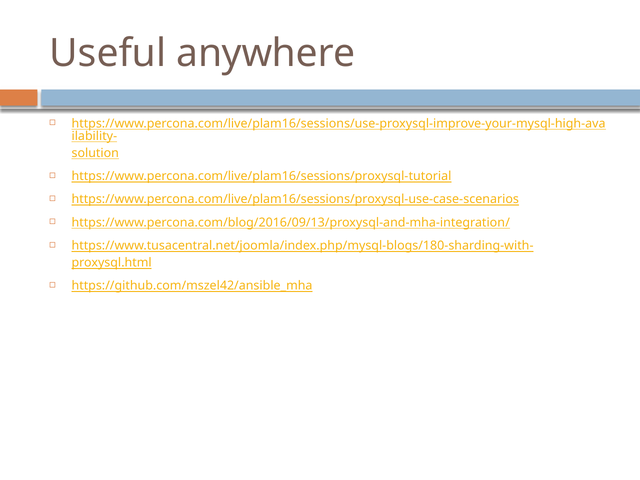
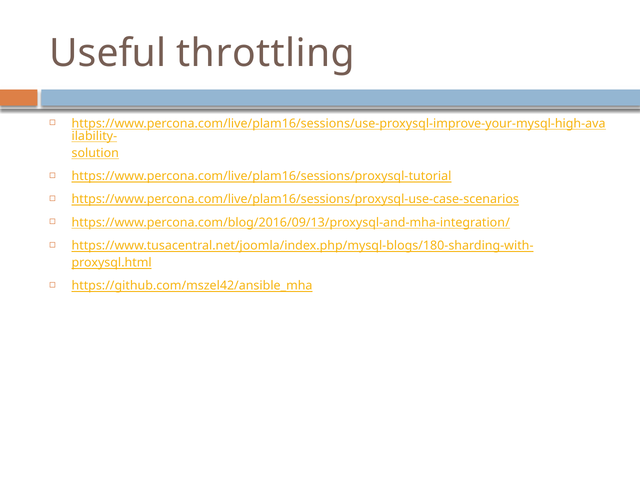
anywhere: anywhere -> throttling
